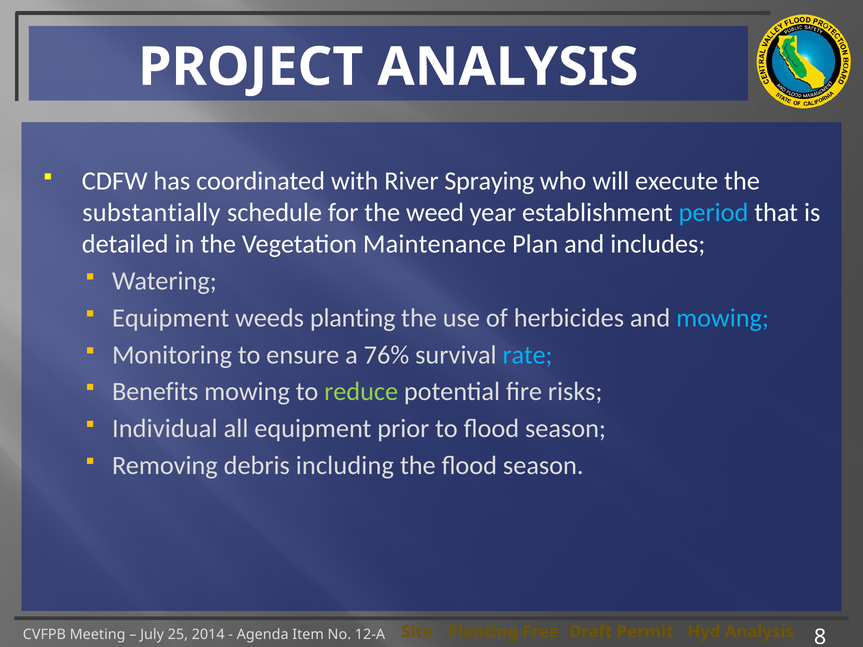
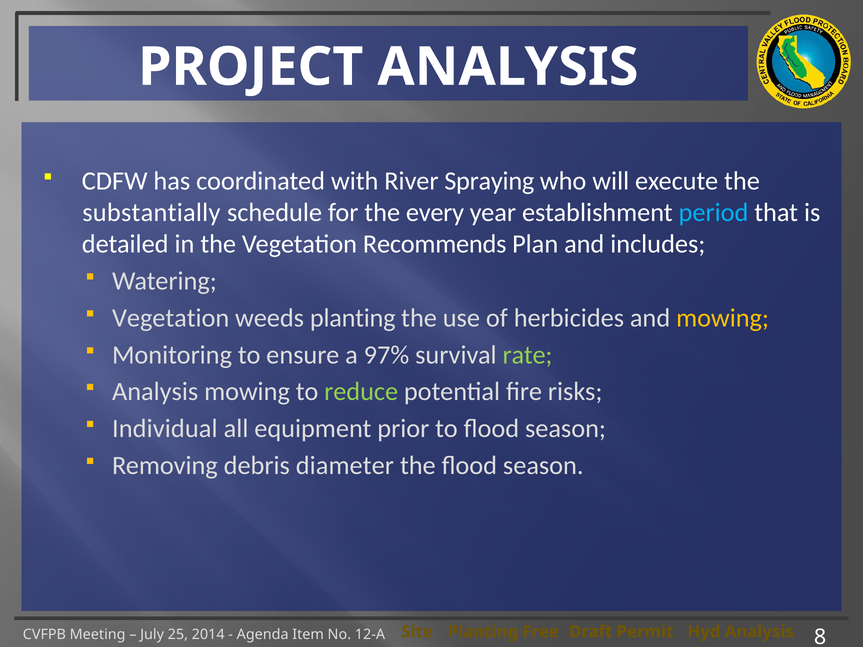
weed: weed -> every
Maintenance: Maintenance -> Recommends
Equipment at (171, 318): Equipment -> Vegetation
mowing at (723, 318) colour: light blue -> yellow
76%: 76% -> 97%
rate colour: light blue -> light green
Benefits at (155, 392): Benefits -> Analysis
including: including -> diameter
